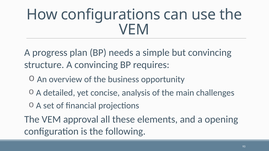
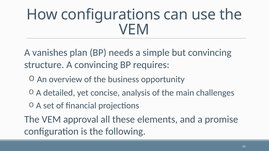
progress: progress -> vanishes
opening: opening -> promise
